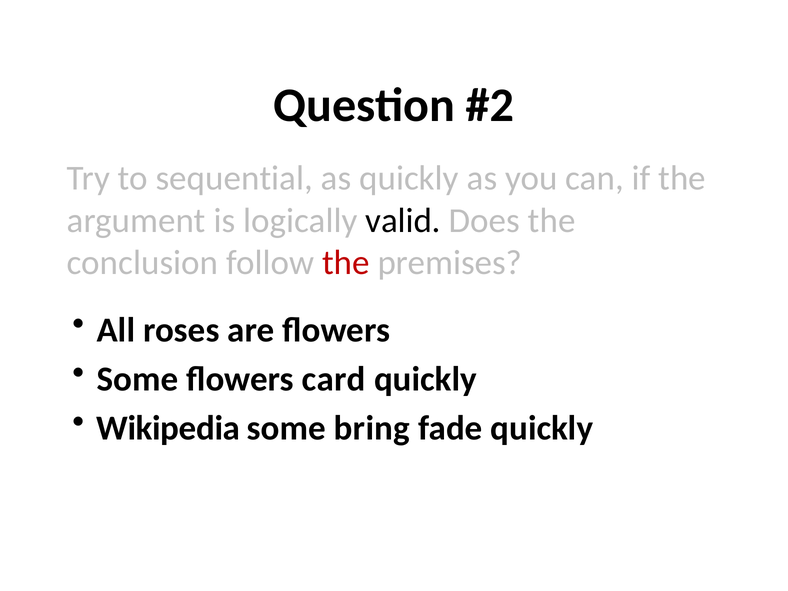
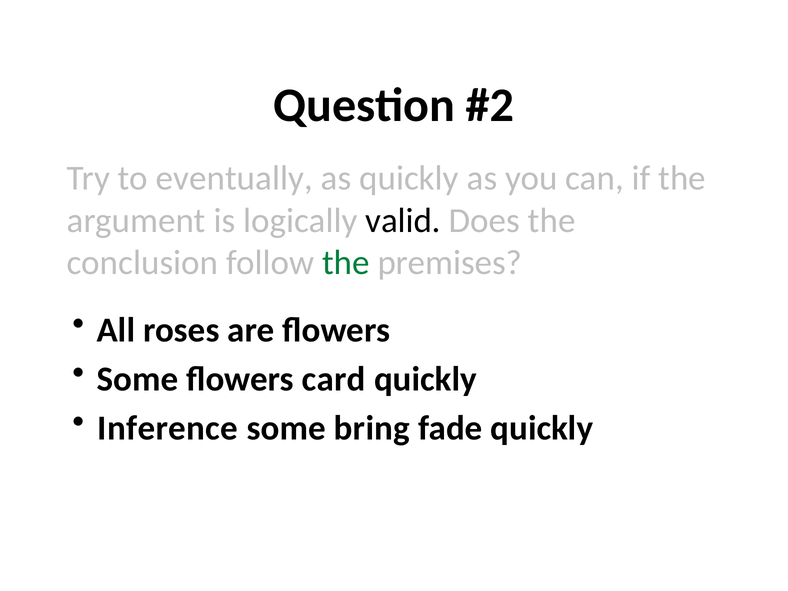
sequential: sequential -> eventually
the at (346, 263) colour: red -> green
Wikipedia: Wikipedia -> Inference
